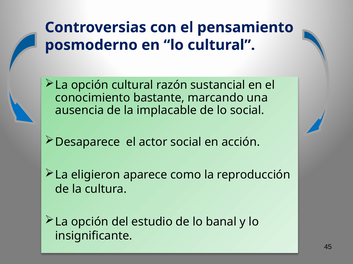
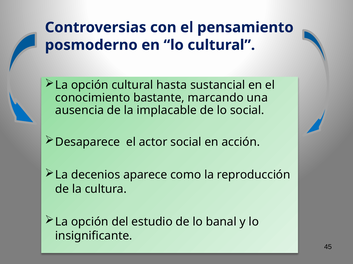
razón: razón -> hasta
eligieron: eligieron -> decenios
